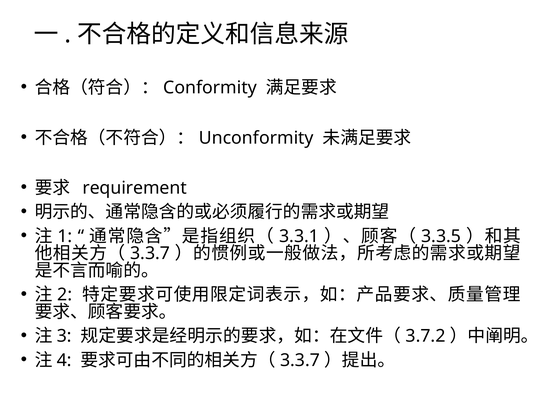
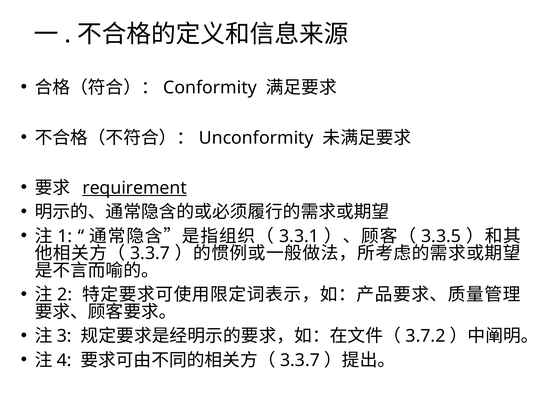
requirement underline: none -> present
